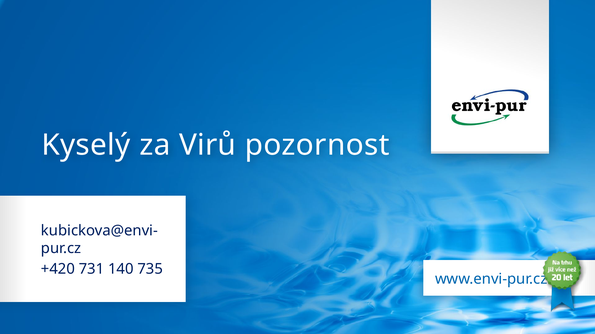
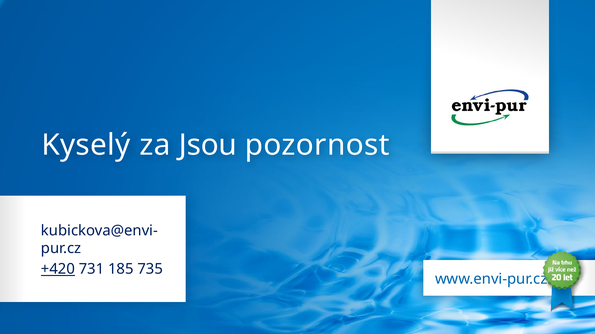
Virů: Virů -> Jsou
+420 underline: none -> present
140: 140 -> 185
